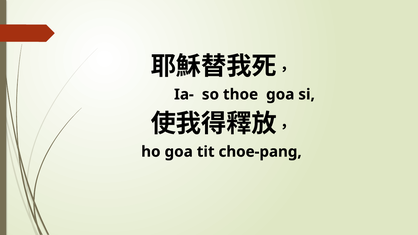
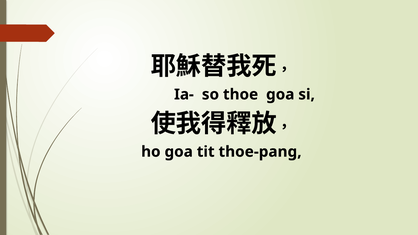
choe-pang: choe-pang -> thoe-pang
